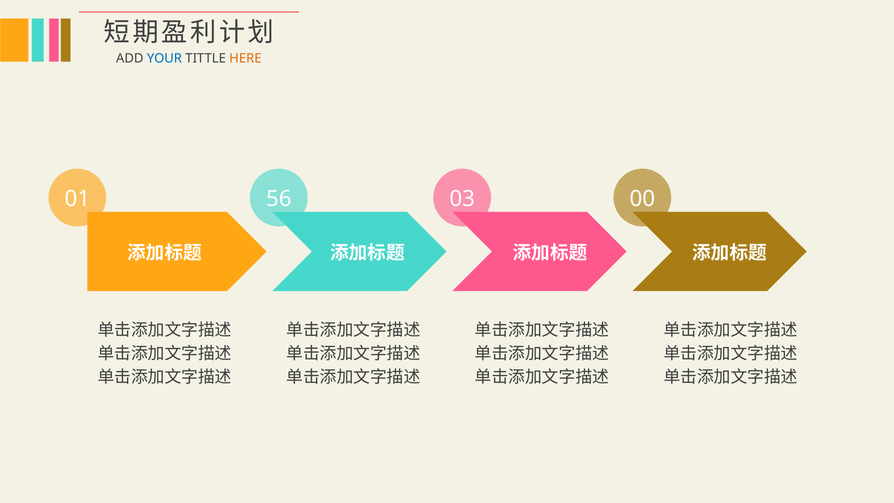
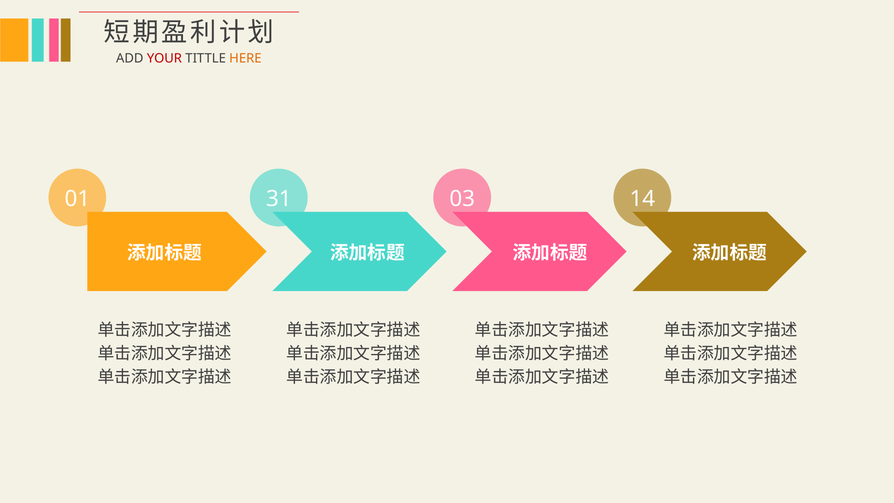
YOUR colour: blue -> red
56: 56 -> 31
00: 00 -> 14
